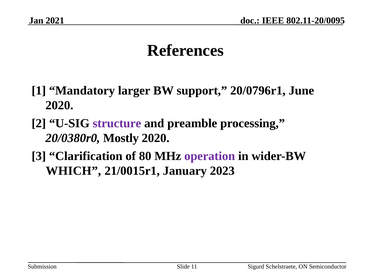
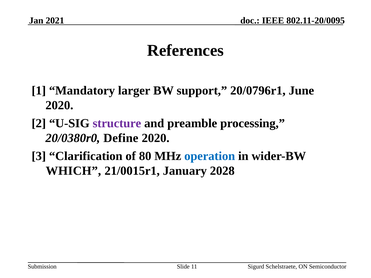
Mostly: Mostly -> Define
operation colour: purple -> blue
2023: 2023 -> 2028
